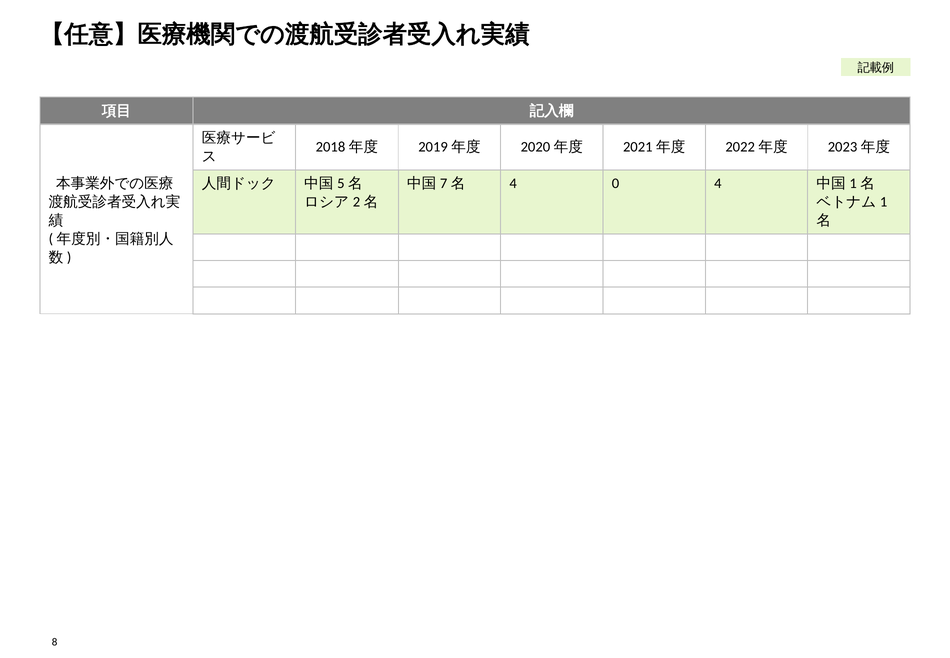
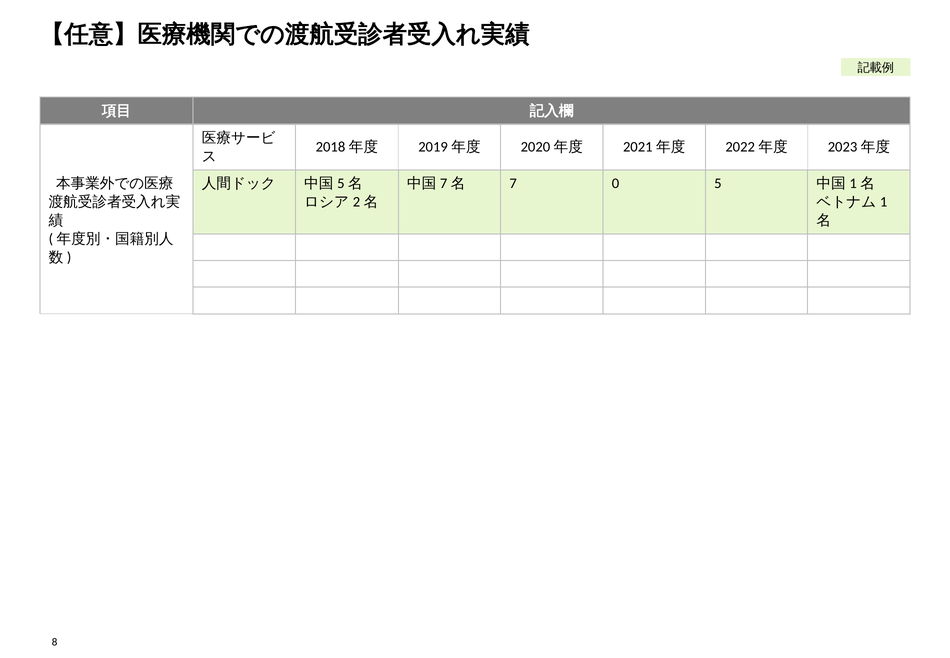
4 at (513, 183): 4 -> 7
0 4: 4 -> 5
